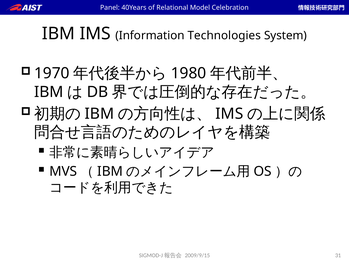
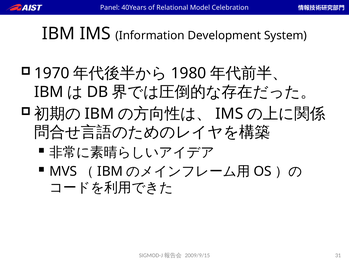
Technologies: Technologies -> Development
